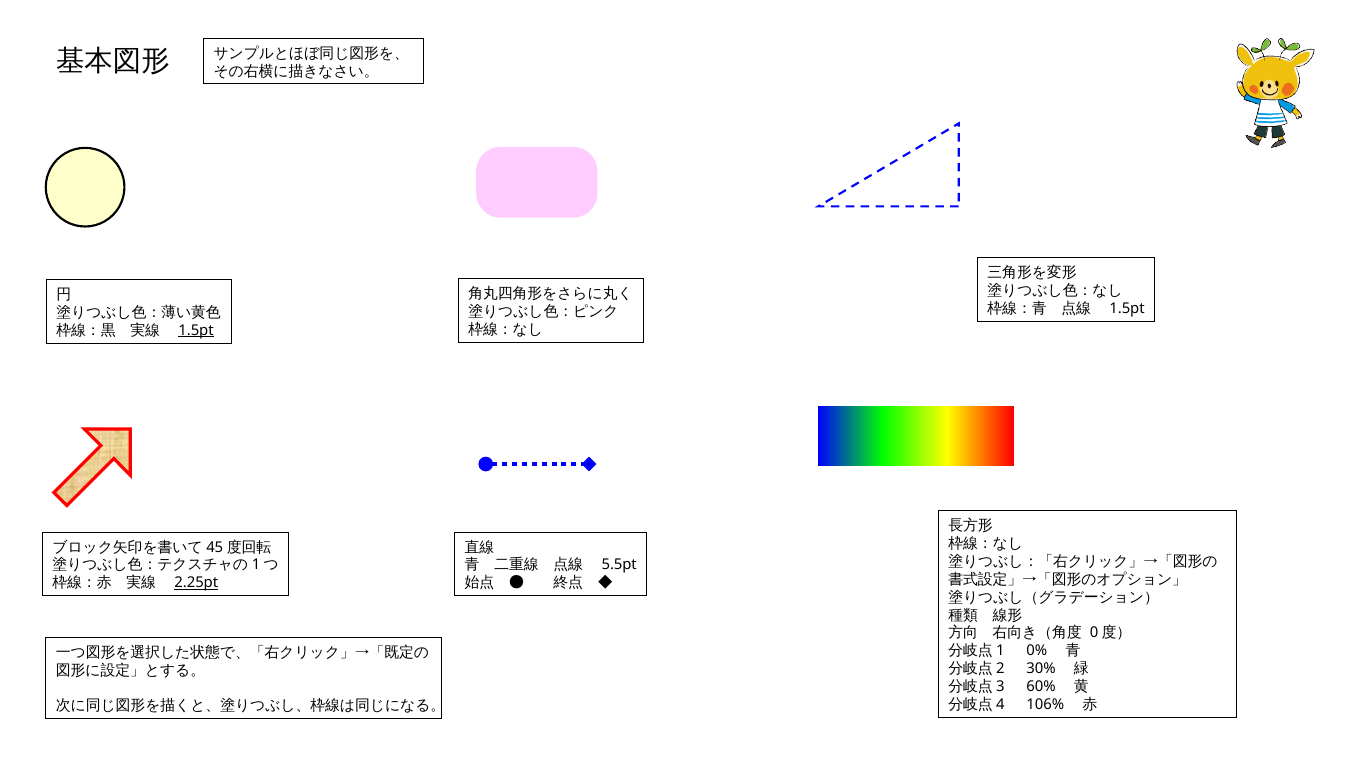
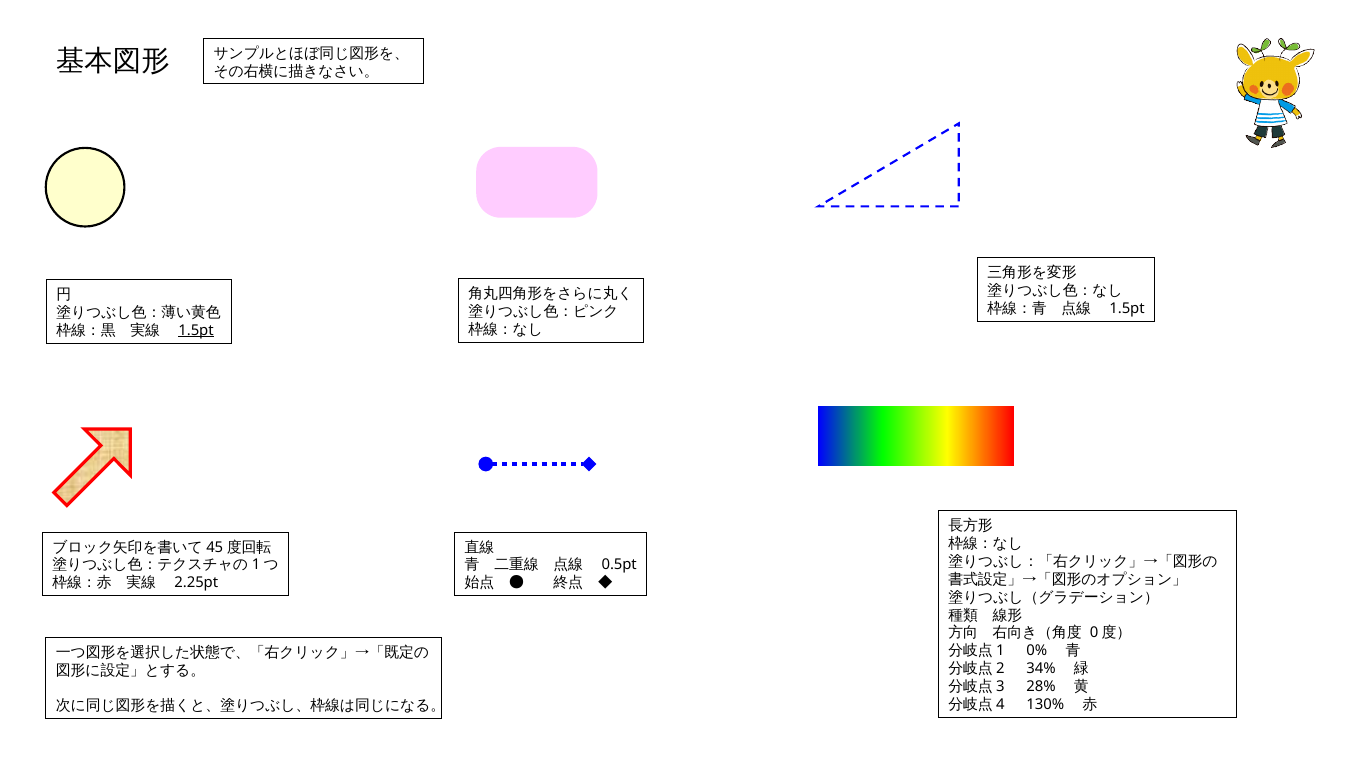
5.5pt: 5.5pt -> 0.5pt
2.25pt underline: present -> none
30%: 30% -> 34%
60%: 60% -> 28%
106%: 106% -> 130%
